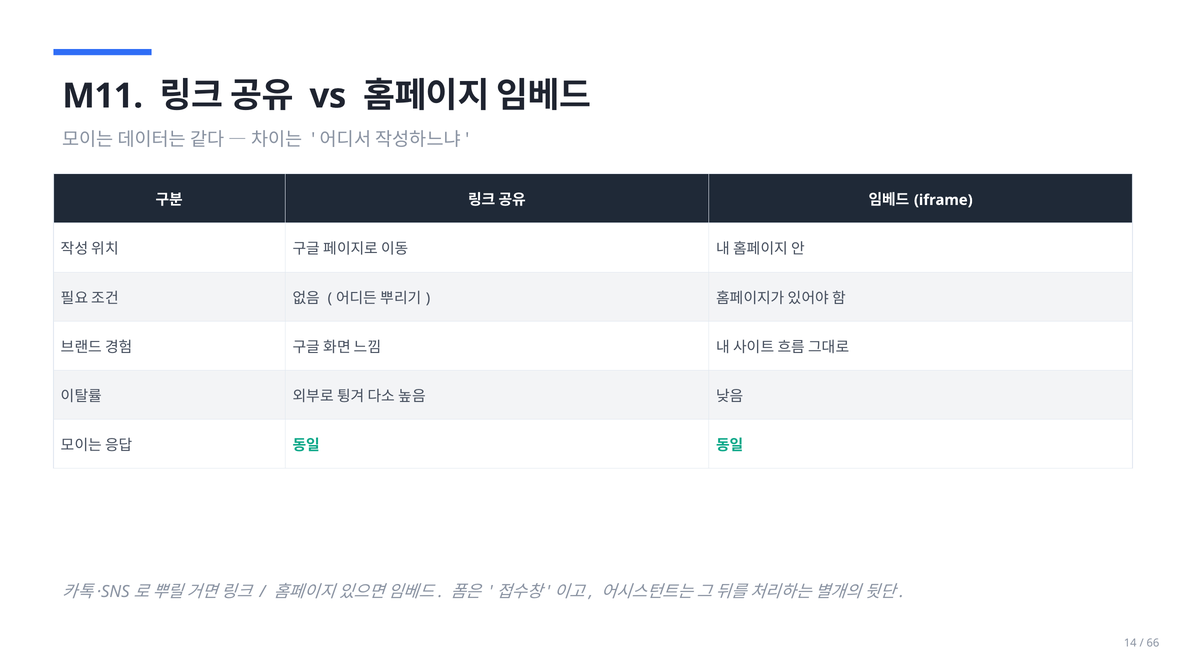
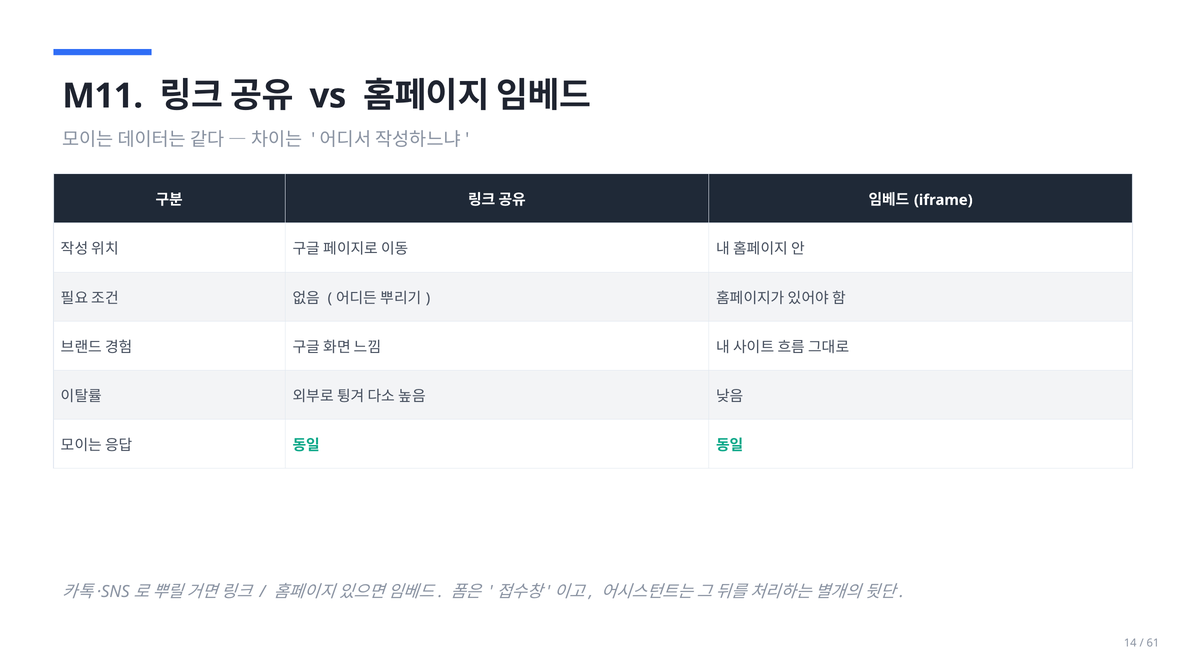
66: 66 -> 61
